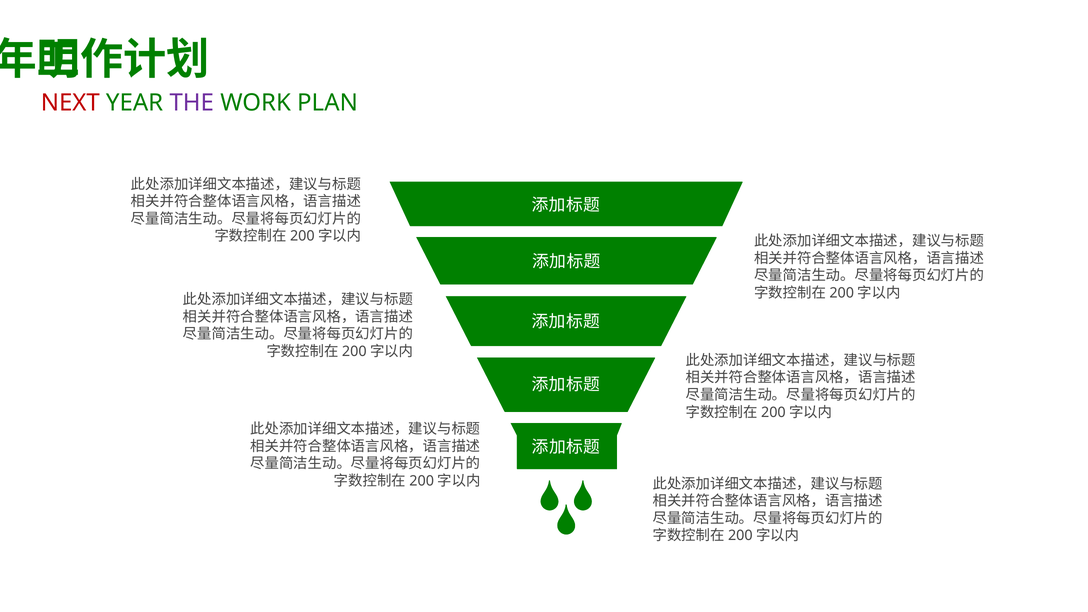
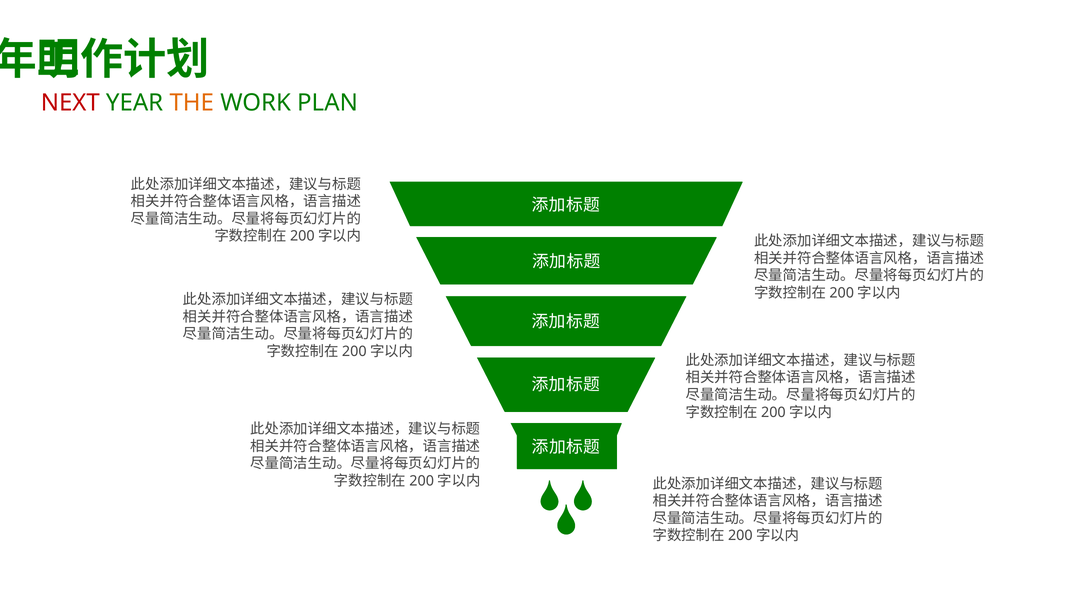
THE colour: purple -> orange
